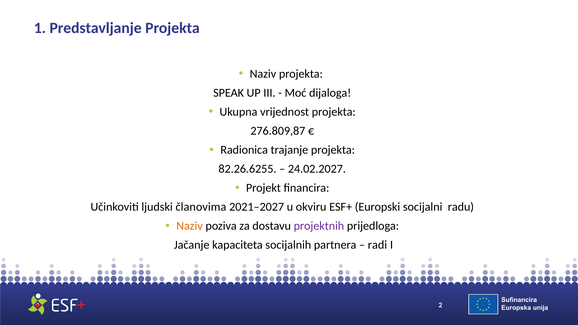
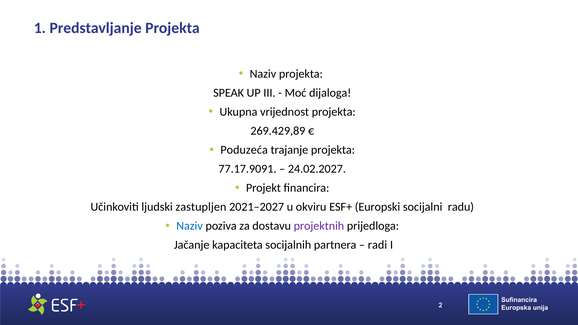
276.809,87: 276.809,87 -> 269.429,89
Radionica: Radionica -> Poduzeća
82.26.6255: 82.26.6255 -> 77.17.9091
članovima: članovima -> zastupljen
Naziv at (190, 226) colour: orange -> blue
